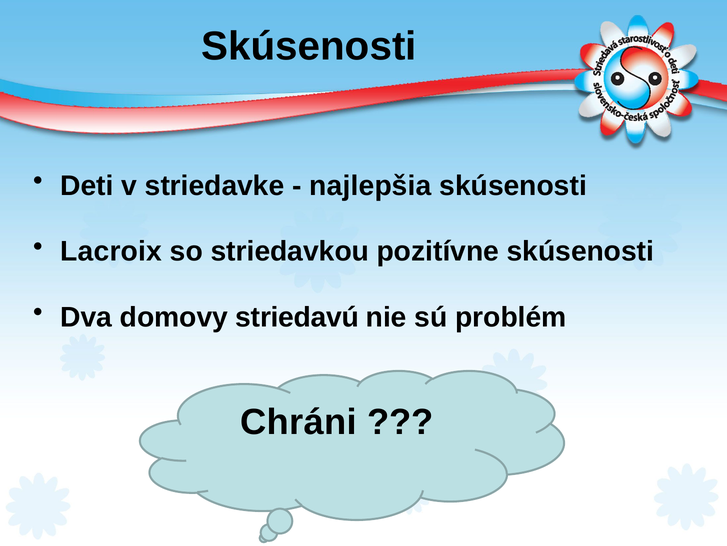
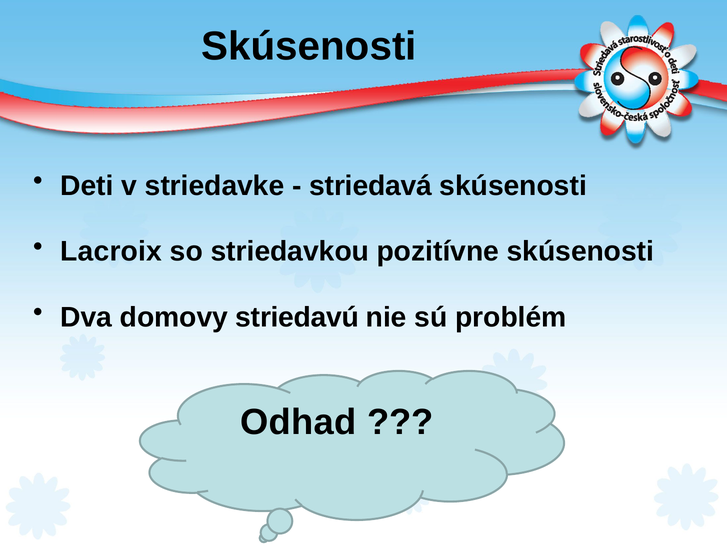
najlepšia: najlepšia -> striedavá
Chráni: Chráni -> Odhad
